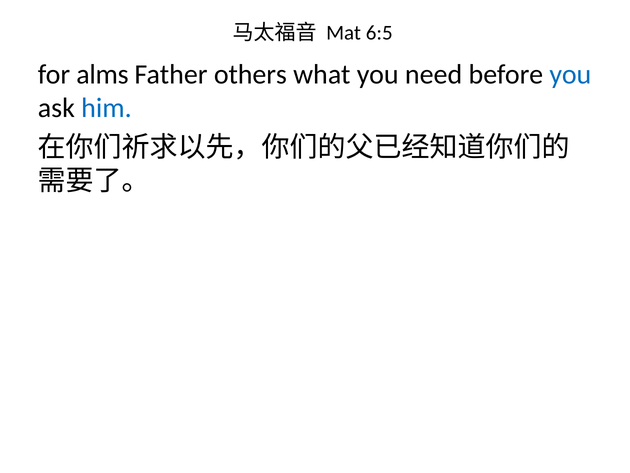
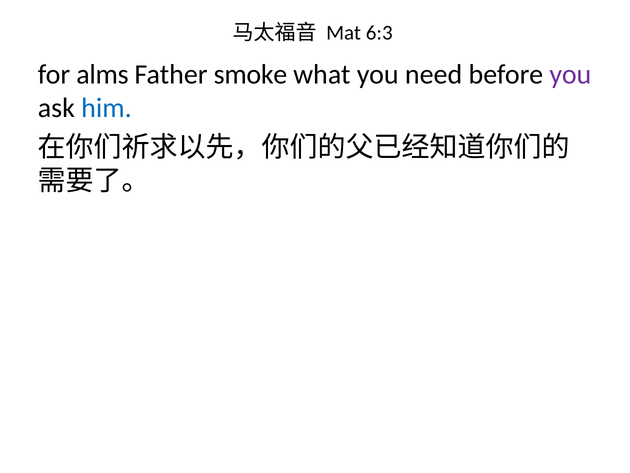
6:5: 6:5 -> 6:3
others: others -> smoke
you at (570, 74) colour: blue -> purple
